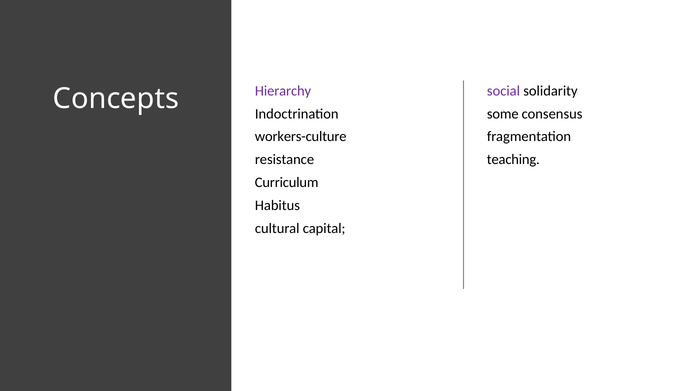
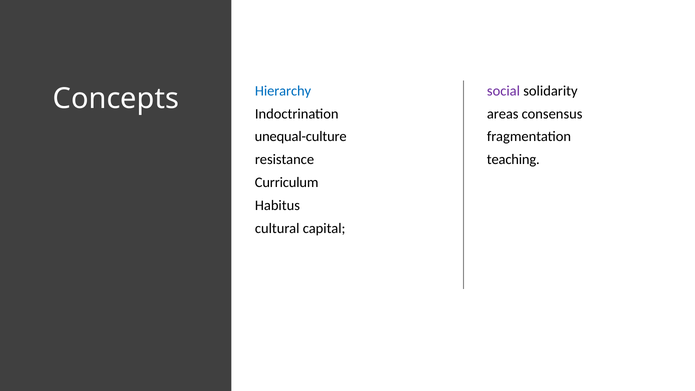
Hierarchy colour: purple -> blue
some: some -> areas
workers-culture: workers-culture -> unequal-culture
